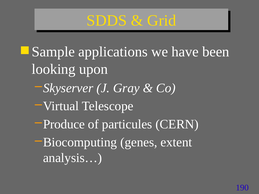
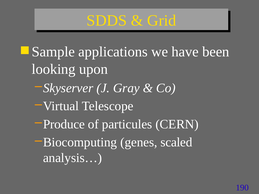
extent: extent -> scaled
